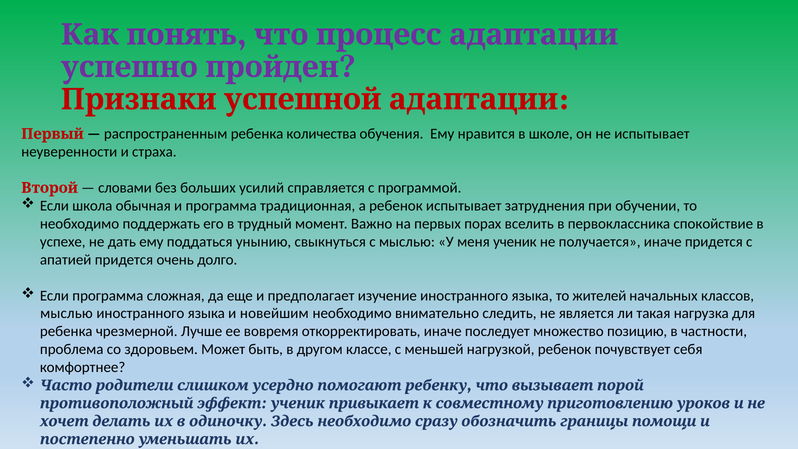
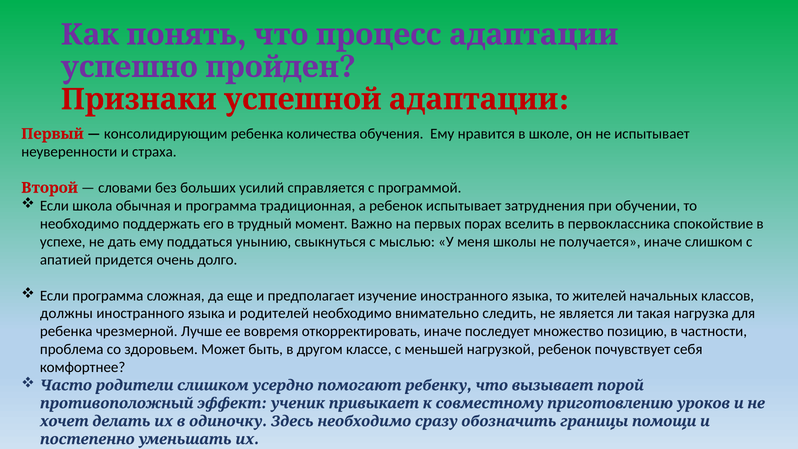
распространенным: распространенным -> консолидирующим
меня ученик: ученик -> школы
иначе придется: придется -> слишком
мыслью at (66, 313): мыслью -> должны
новейшим: новейшим -> родителей
